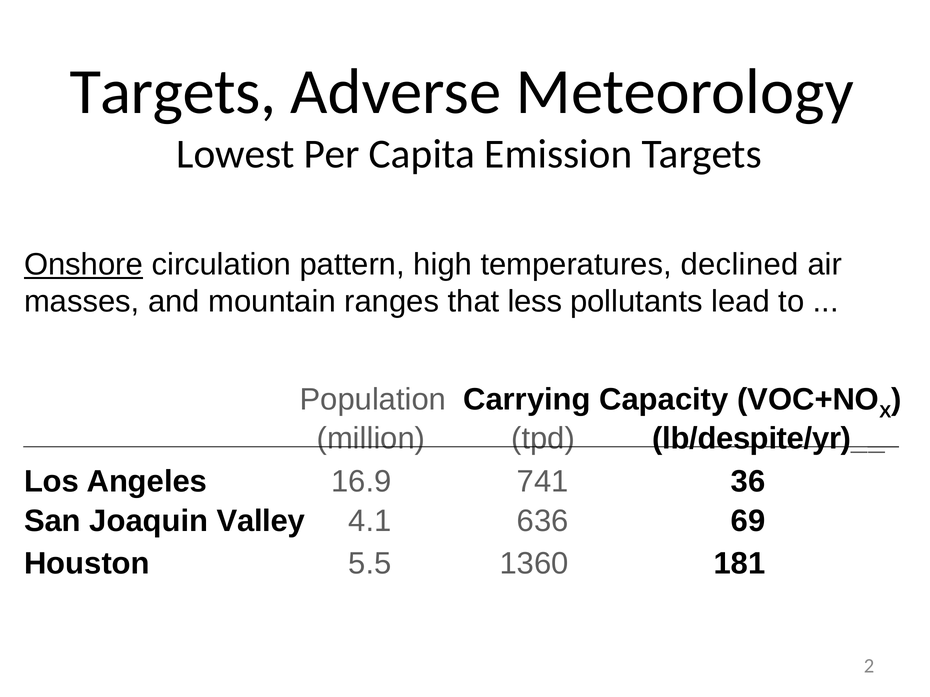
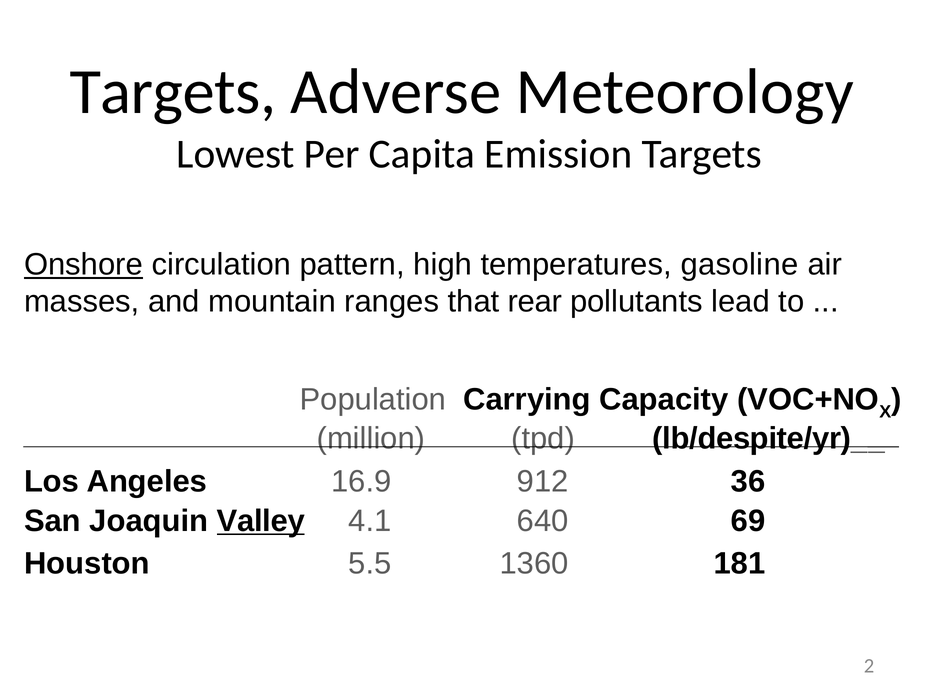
declined: declined -> gasoline
less: less -> rear
741: 741 -> 912
Valley underline: none -> present
636: 636 -> 640
